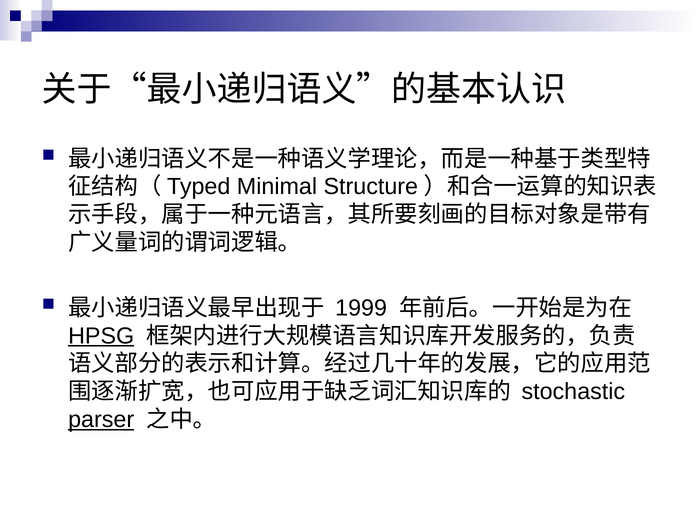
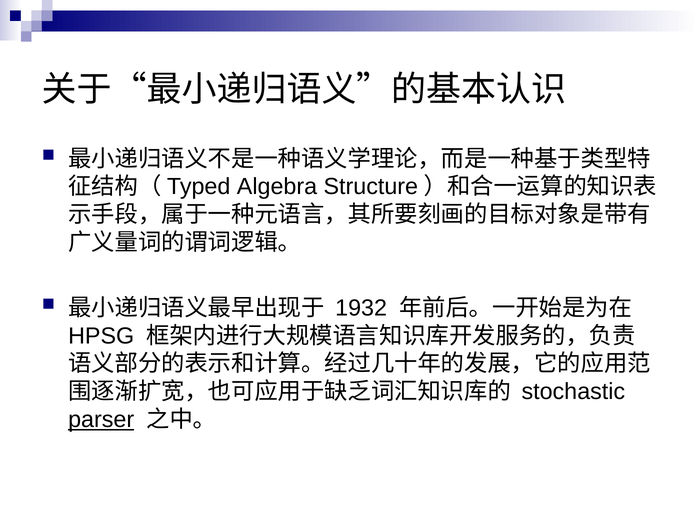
Minimal: Minimal -> Algebra
1999: 1999 -> 1932
HPSG underline: present -> none
